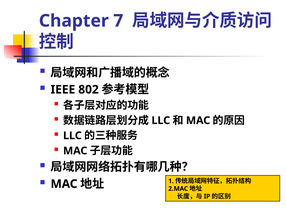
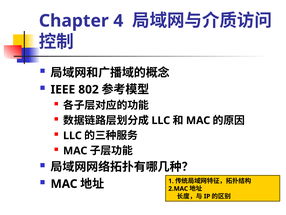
7: 7 -> 4
